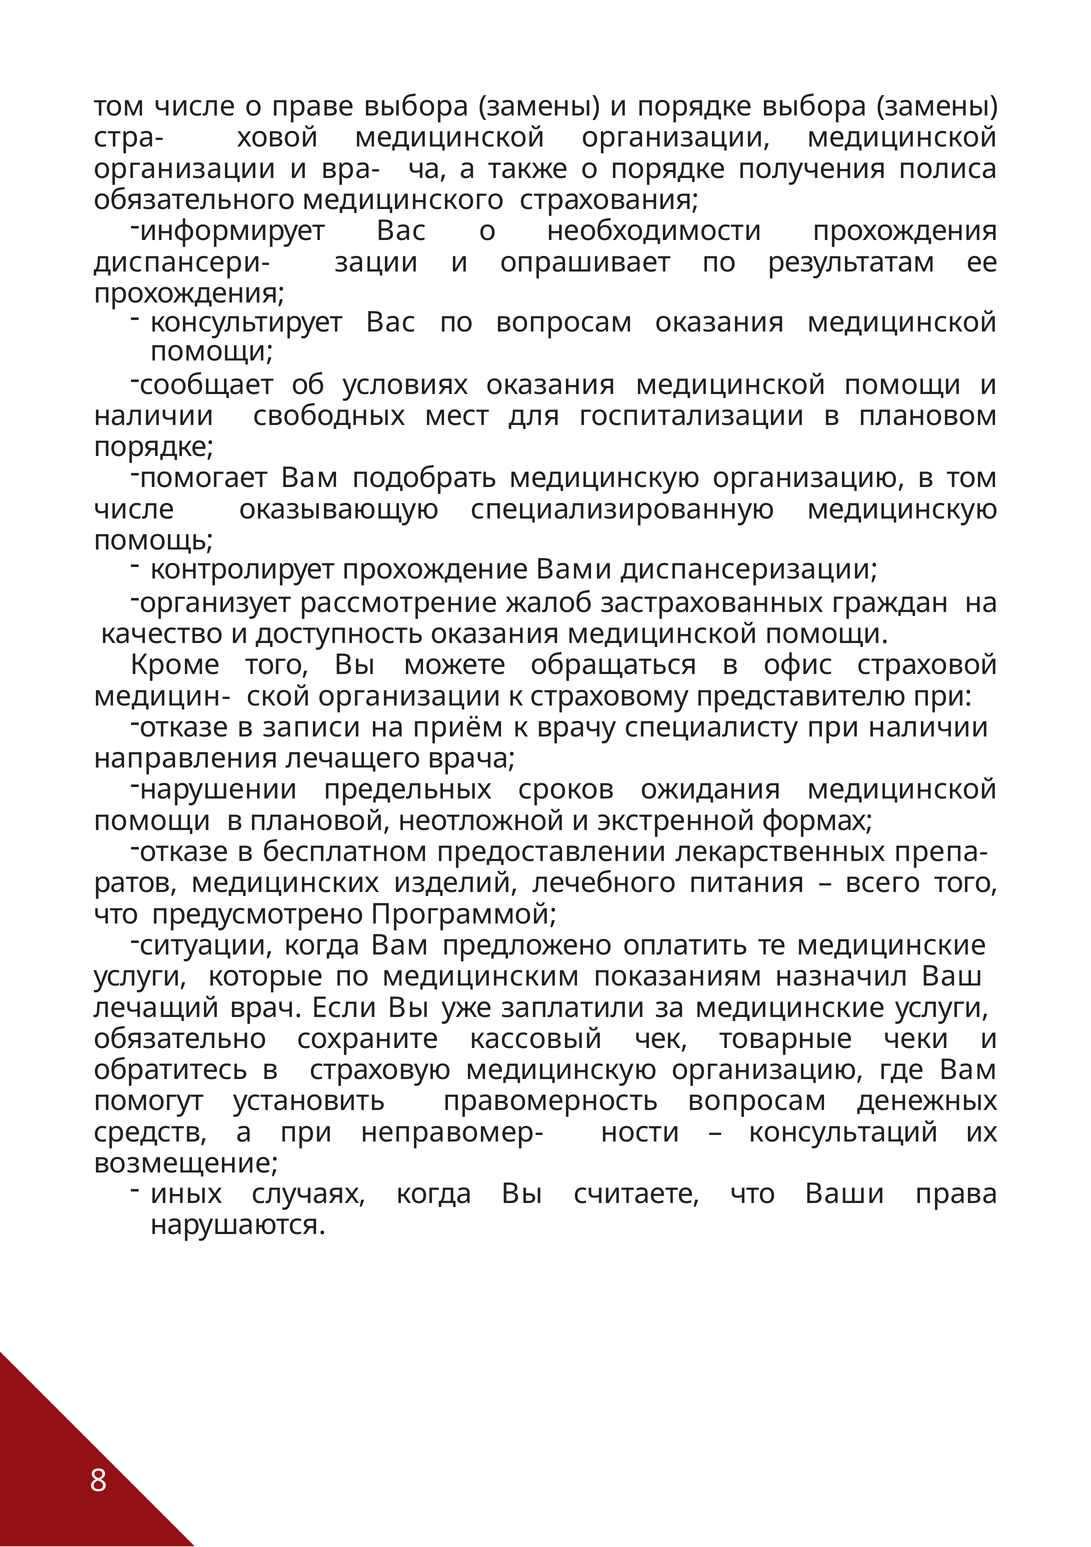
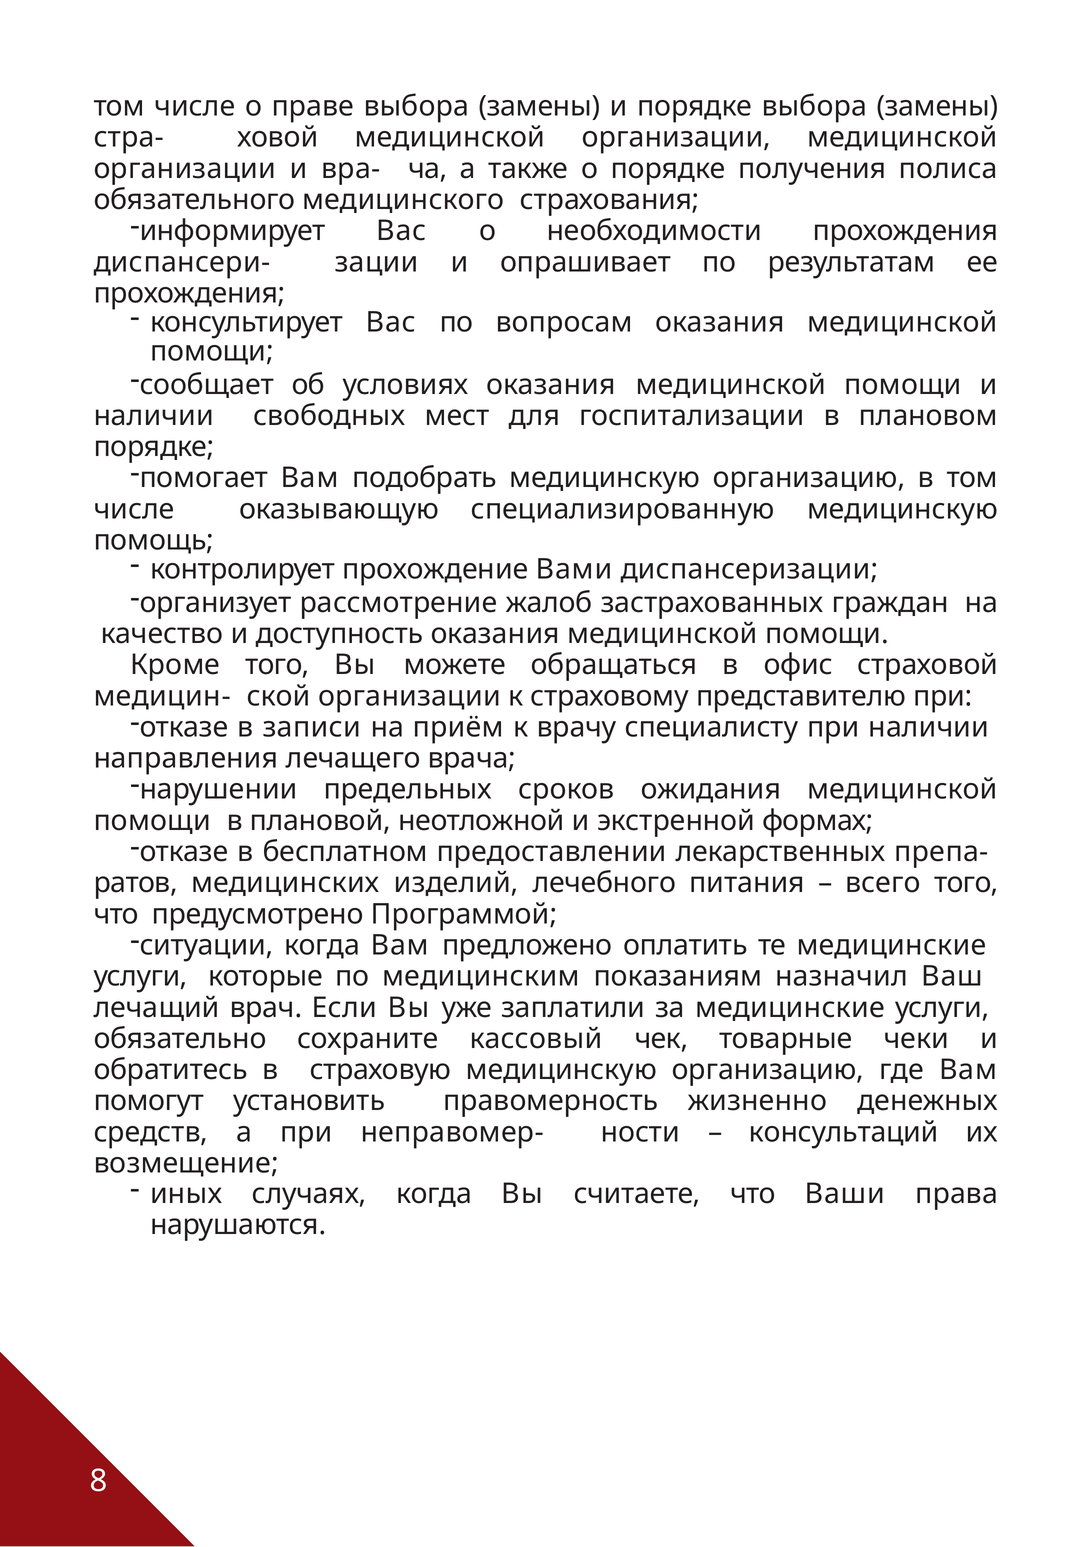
правомерность вопросам: вопросам -> жизненно
